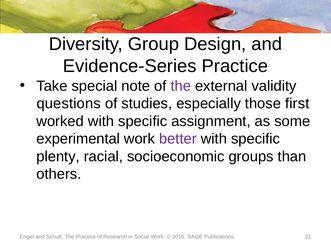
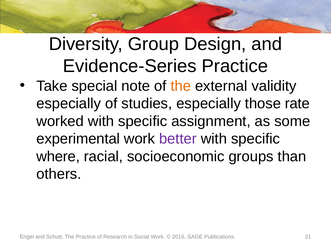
the at (181, 86) colour: purple -> orange
questions at (69, 104): questions -> especially
first: first -> rate
plenty: plenty -> where
